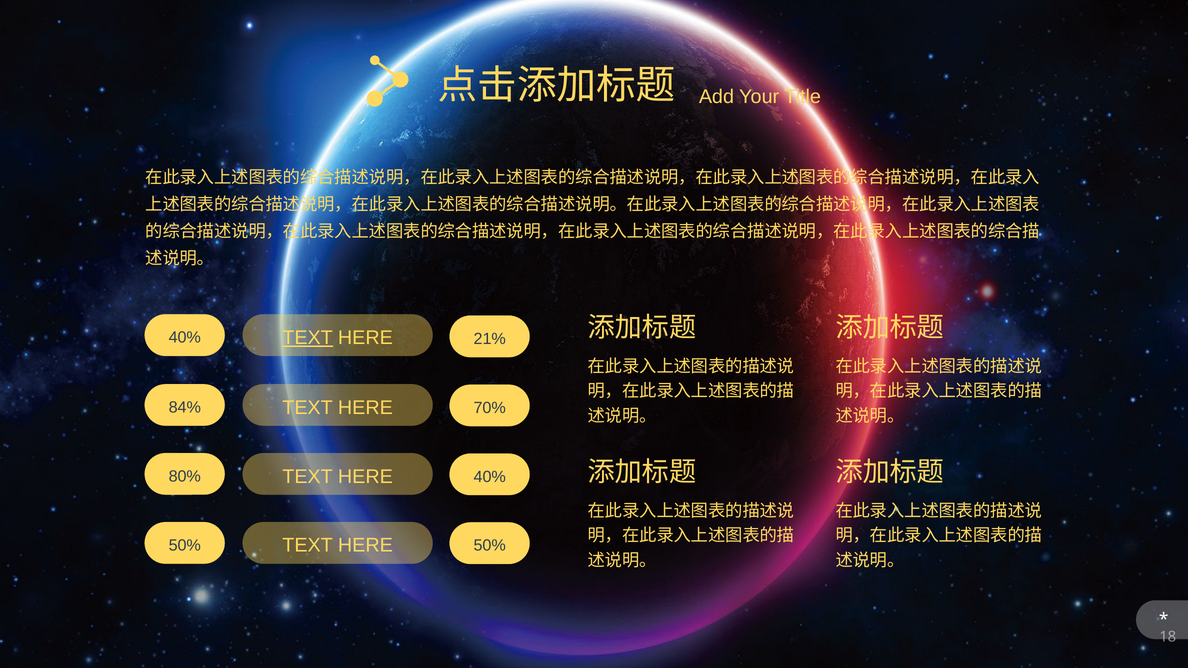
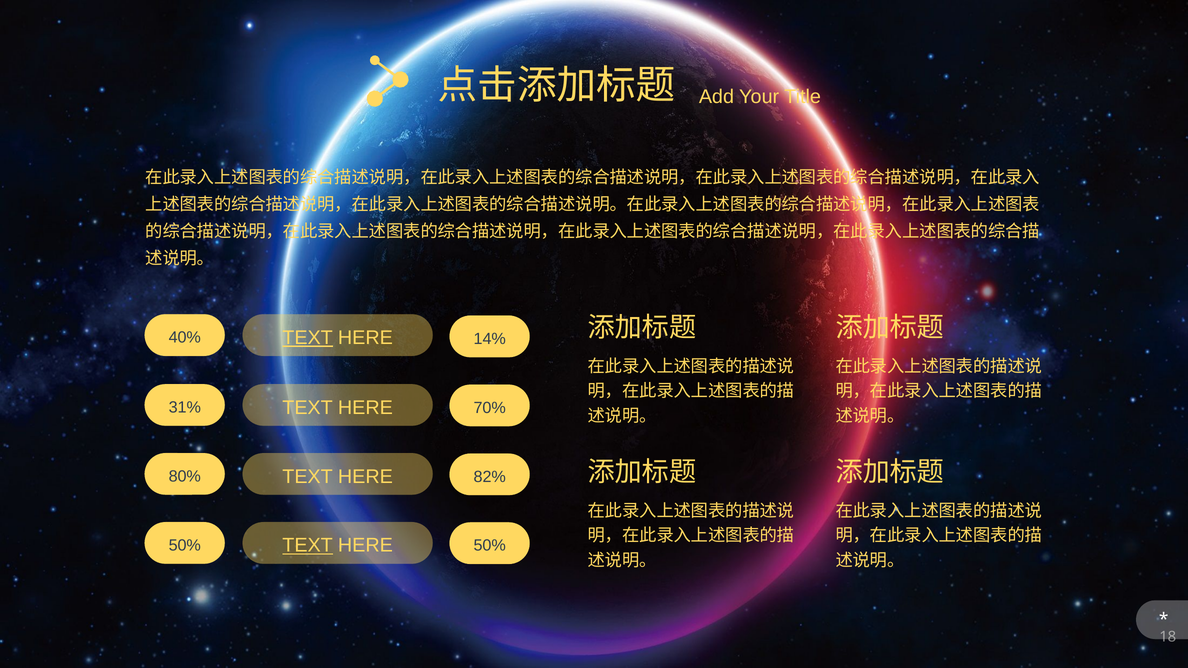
21%: 21% -> 14%
84%: 84% -> 31%
HERE 40%: 40% -> 82%
TEXT at (308, 546) underline: none -> present
